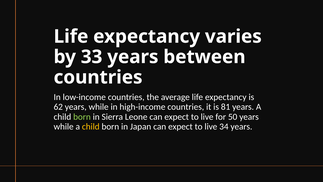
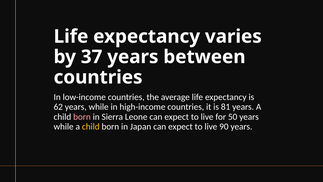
33: 33 -> 37
born at (82, 117) colour: light green -> pink
34: 34 -> 90
